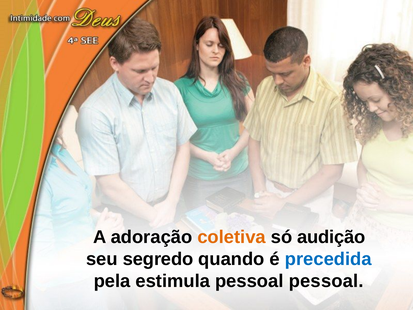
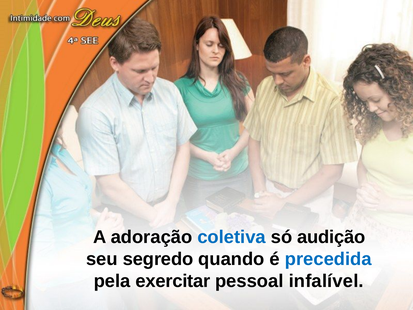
coletiva colour: orange -> blue
estimula: estimula -> exercitar
pessoal pessoal: pessoal -> infalível
